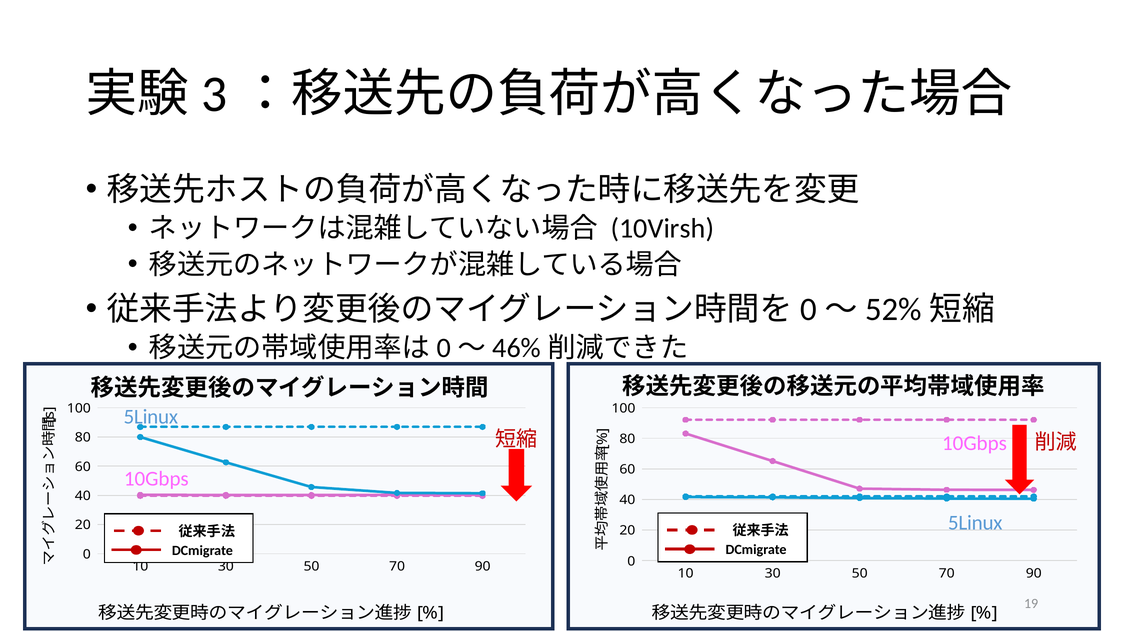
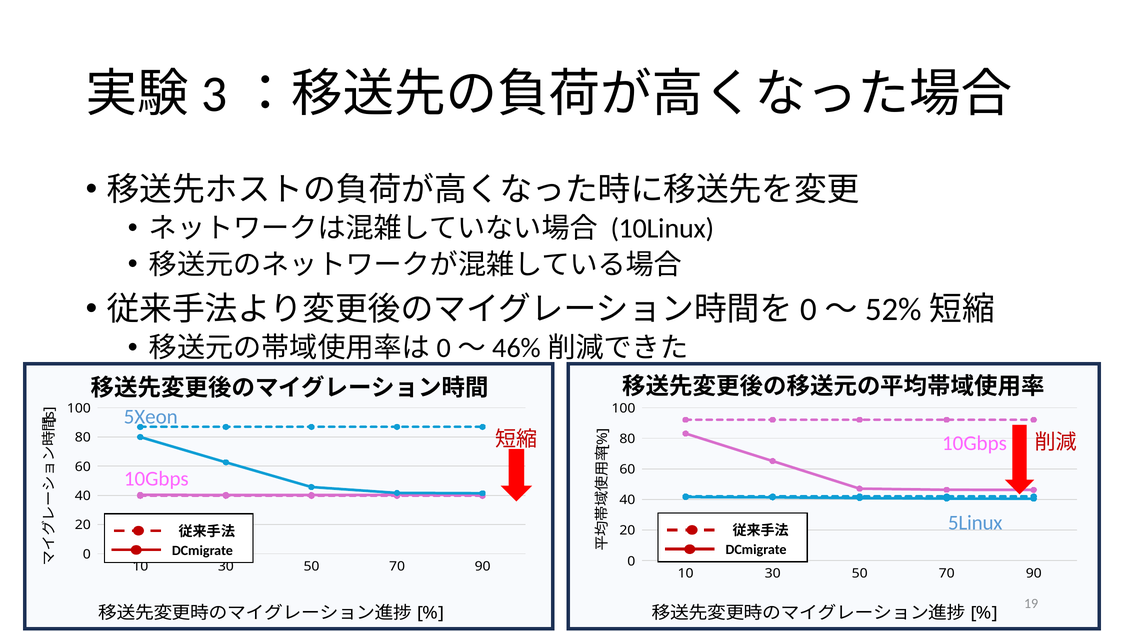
10Virsh: 10Virsh -> 10Linux
5Linux at (151, 417): 5Linux -> 5Xeon
